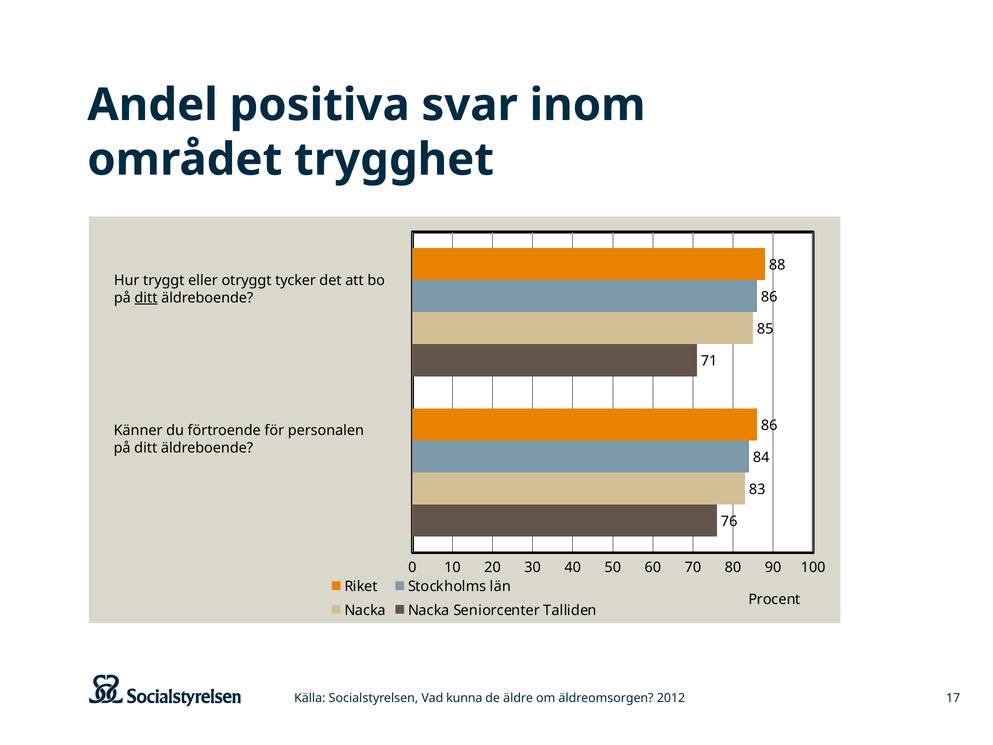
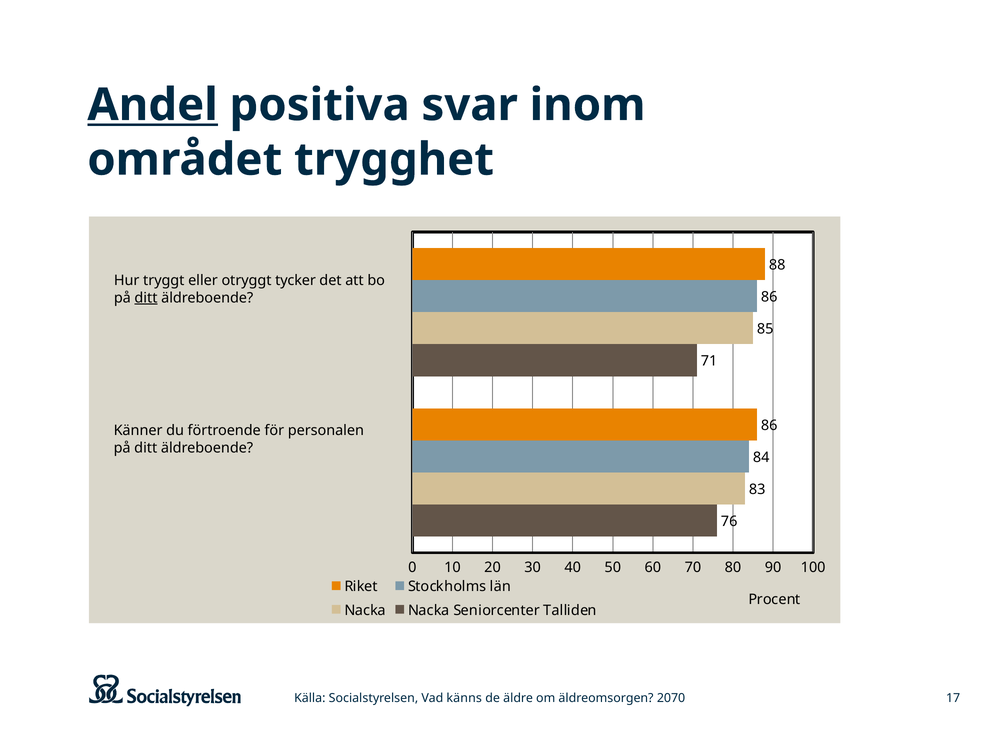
Andel underline: none -> present
kunna: kunna -> känns
2012: 2012 -> 2070
